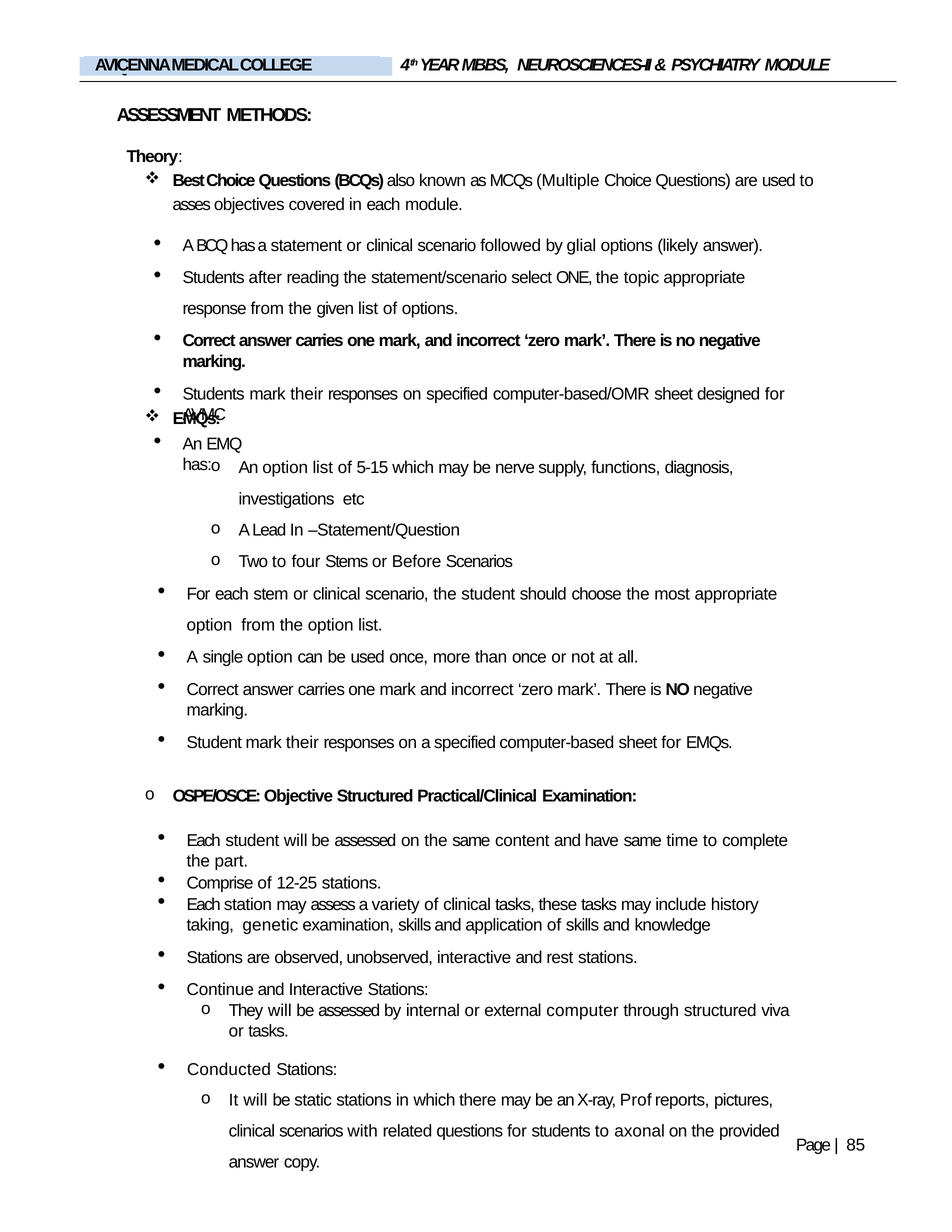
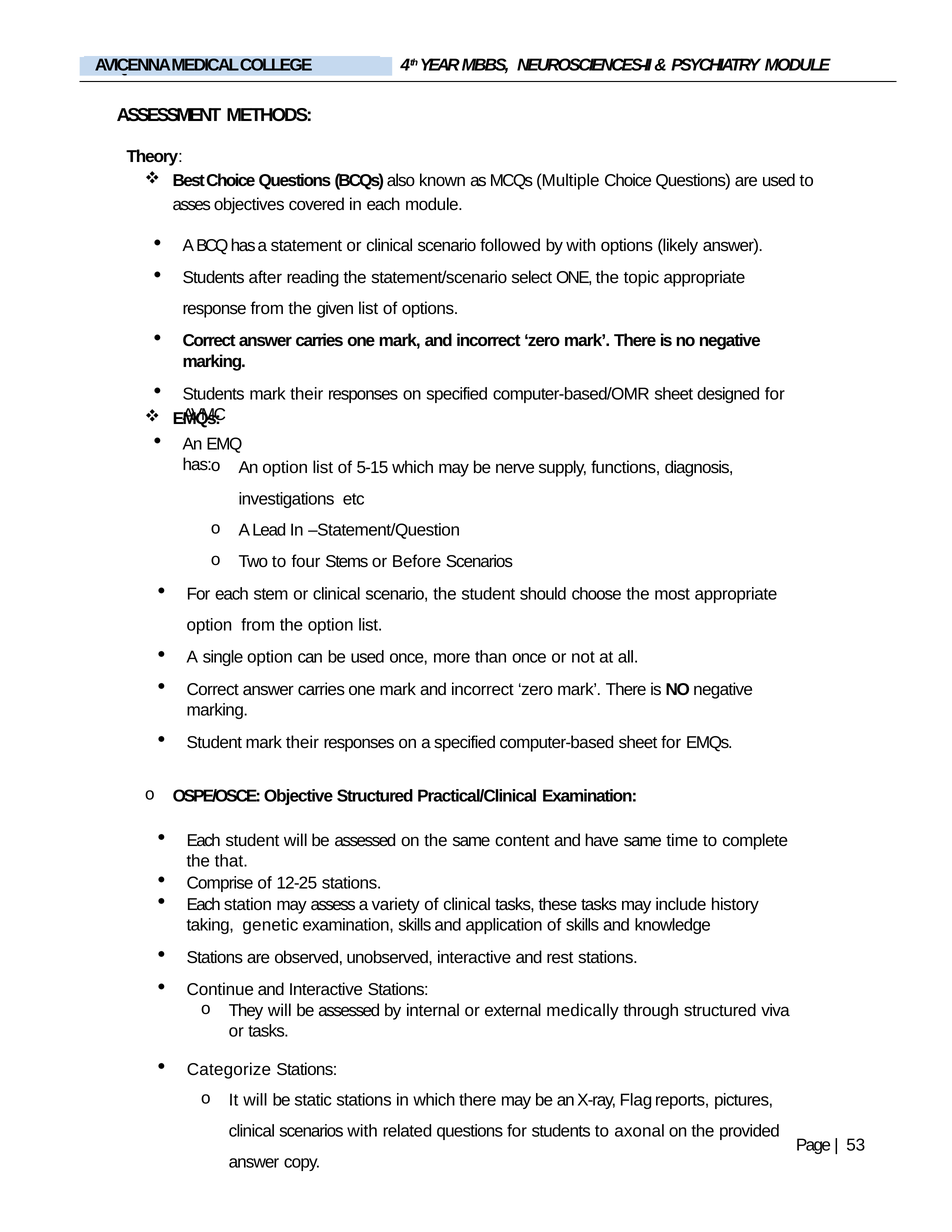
by glial: glial -> with
part: part -> that
computer: computer -> medically
Conducted: Conducted -> Categorize
Prof: Prof -> Flag
85: 85 -> 53
